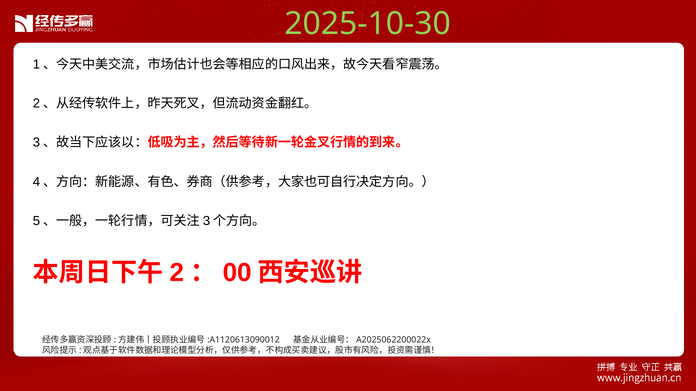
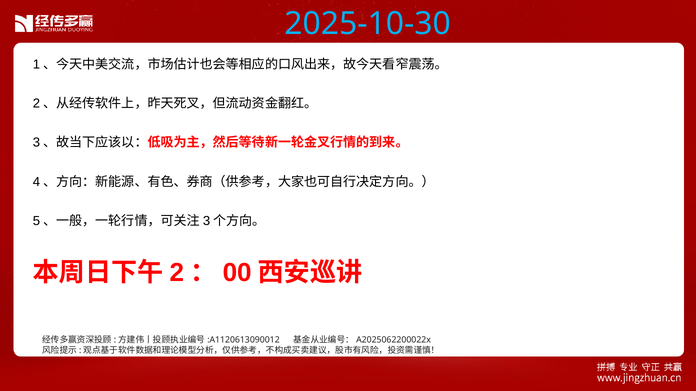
2025-10-30 colour: light green -> light blue
